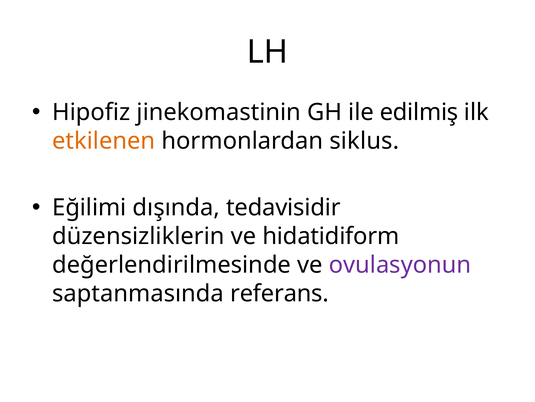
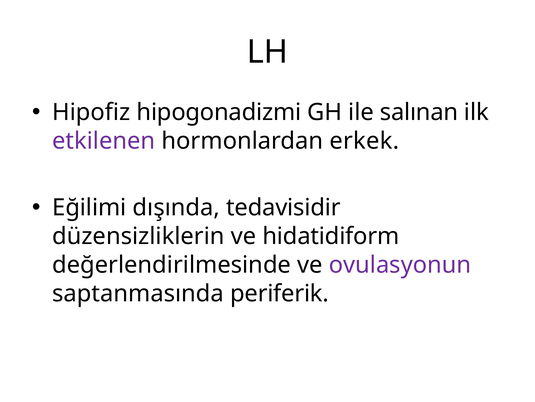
jinekomastinin: jinekomastinin -> hipogonadizmi
edilmiş: edilmiş -> salınan
etkilenen colour: orange -> purple
siklus: siklus -> erkek
referans: referans -> periferik
